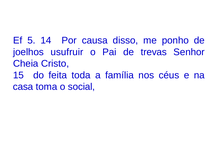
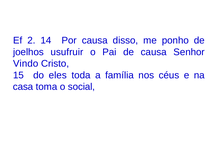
5: 5 -> 2
de trevas: trevas -> causa
Cheia: Cheia -> Vindo
feita: feita -> eles
